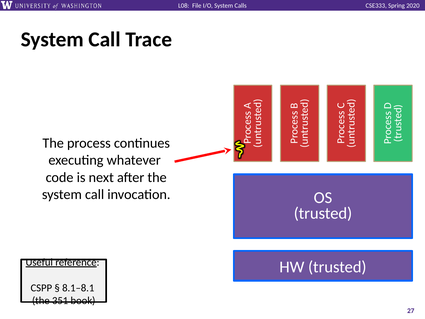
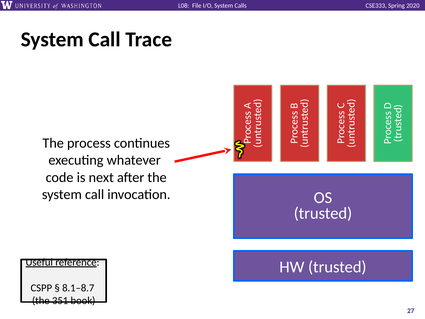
8.1–8.1: 8.1–8.1 -> 8.1–8.7
